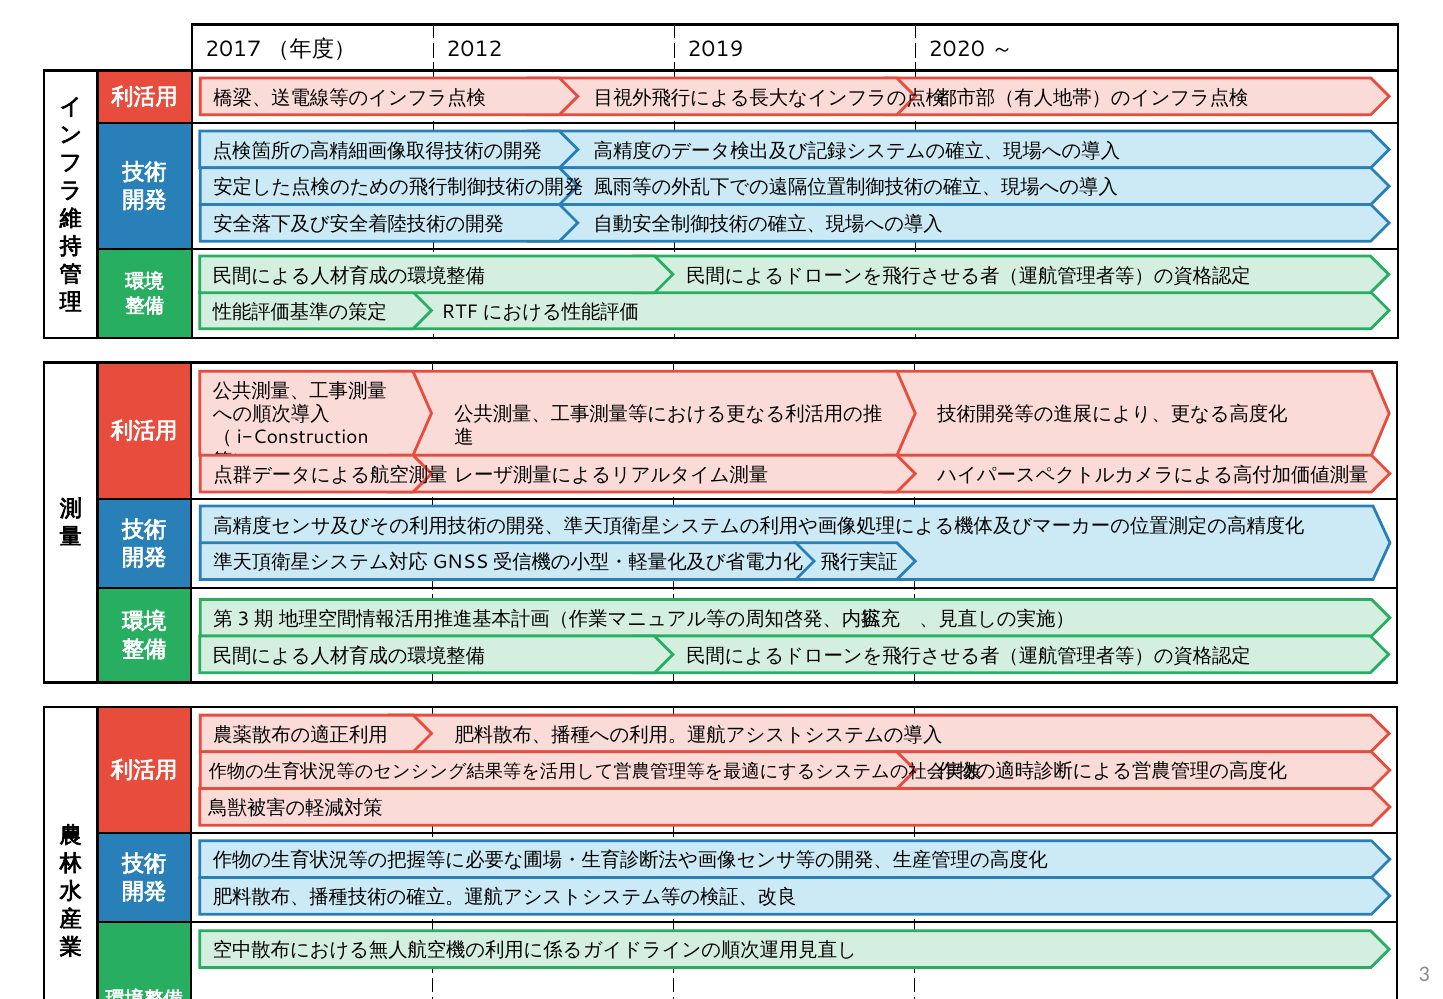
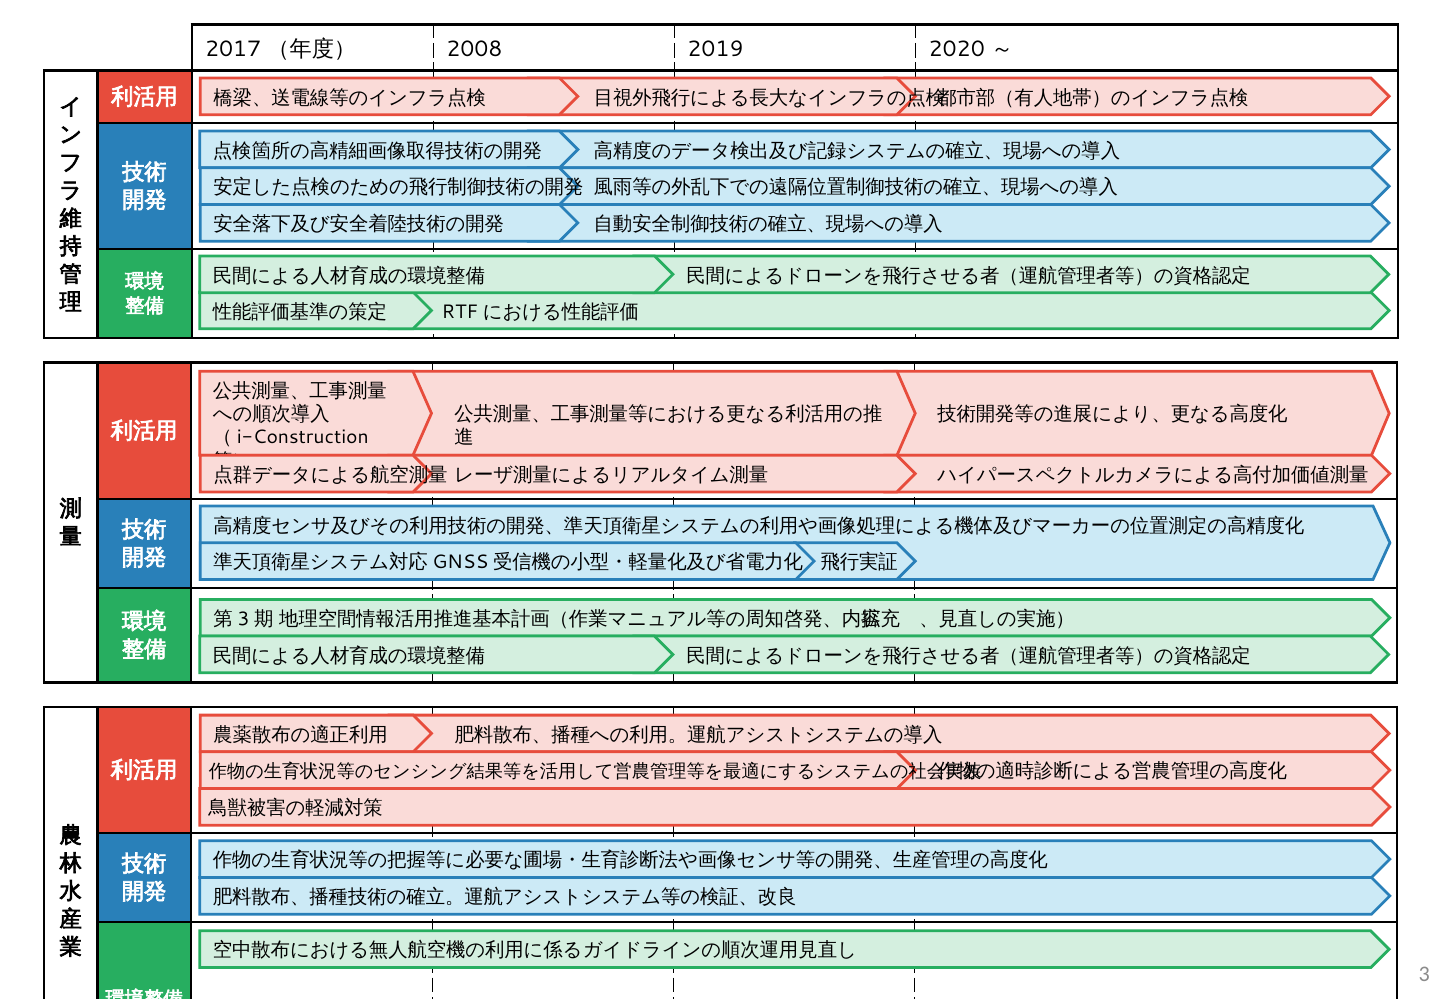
2012: 2012 -> 2008
